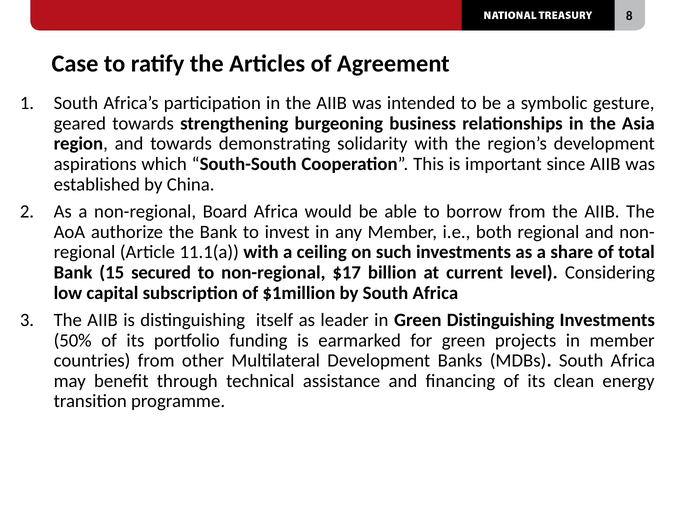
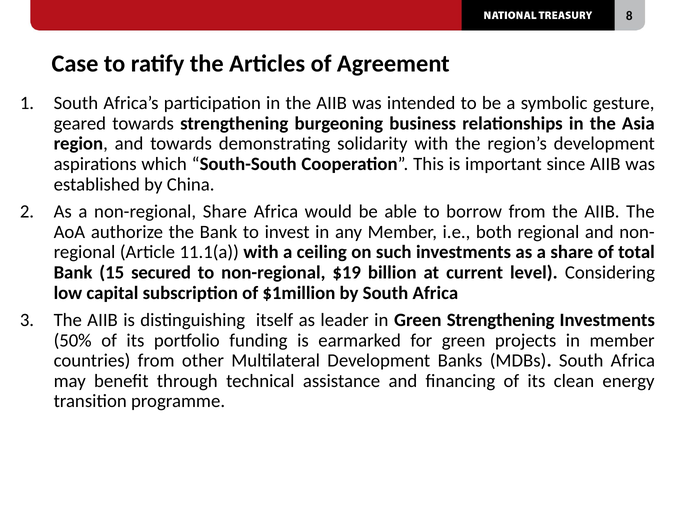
non-regional Board: Board -> Share
$17: $17 -> $19
Green Distinguishing: Distinguishing -> Strengthening
